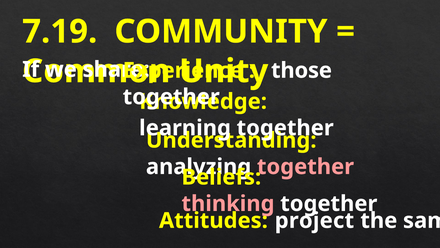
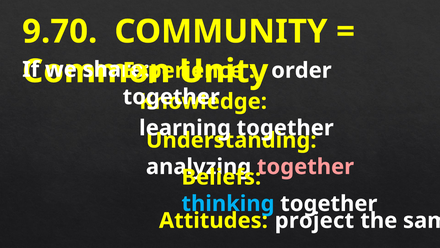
7.19: 7.19 -> 9.70
those: those -> order
thinking colour: pink -> light blue
